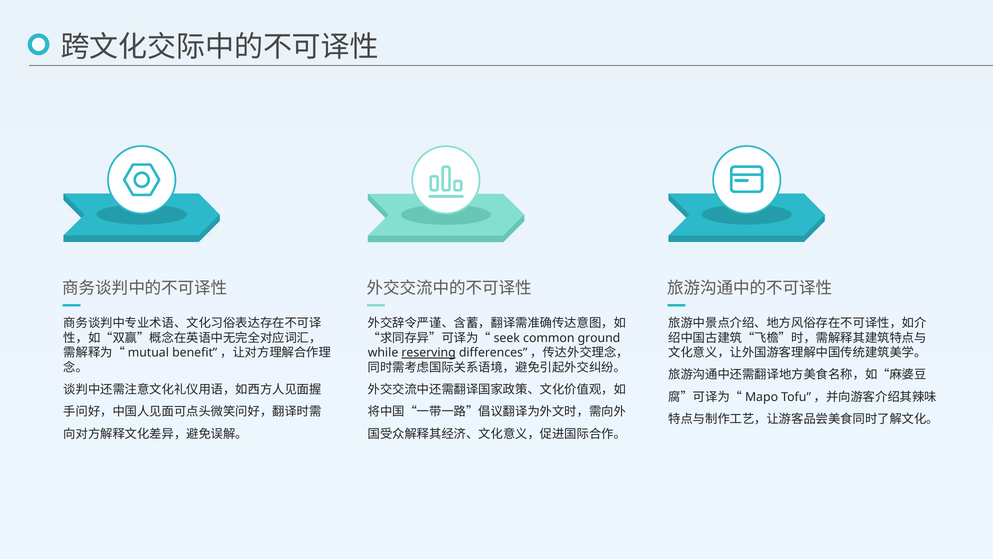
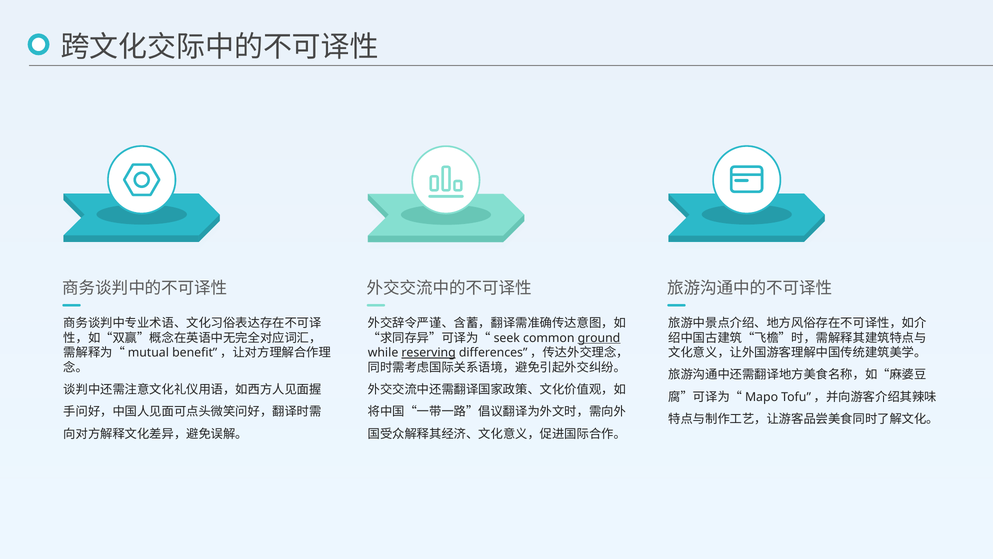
ground underline: none -> present
